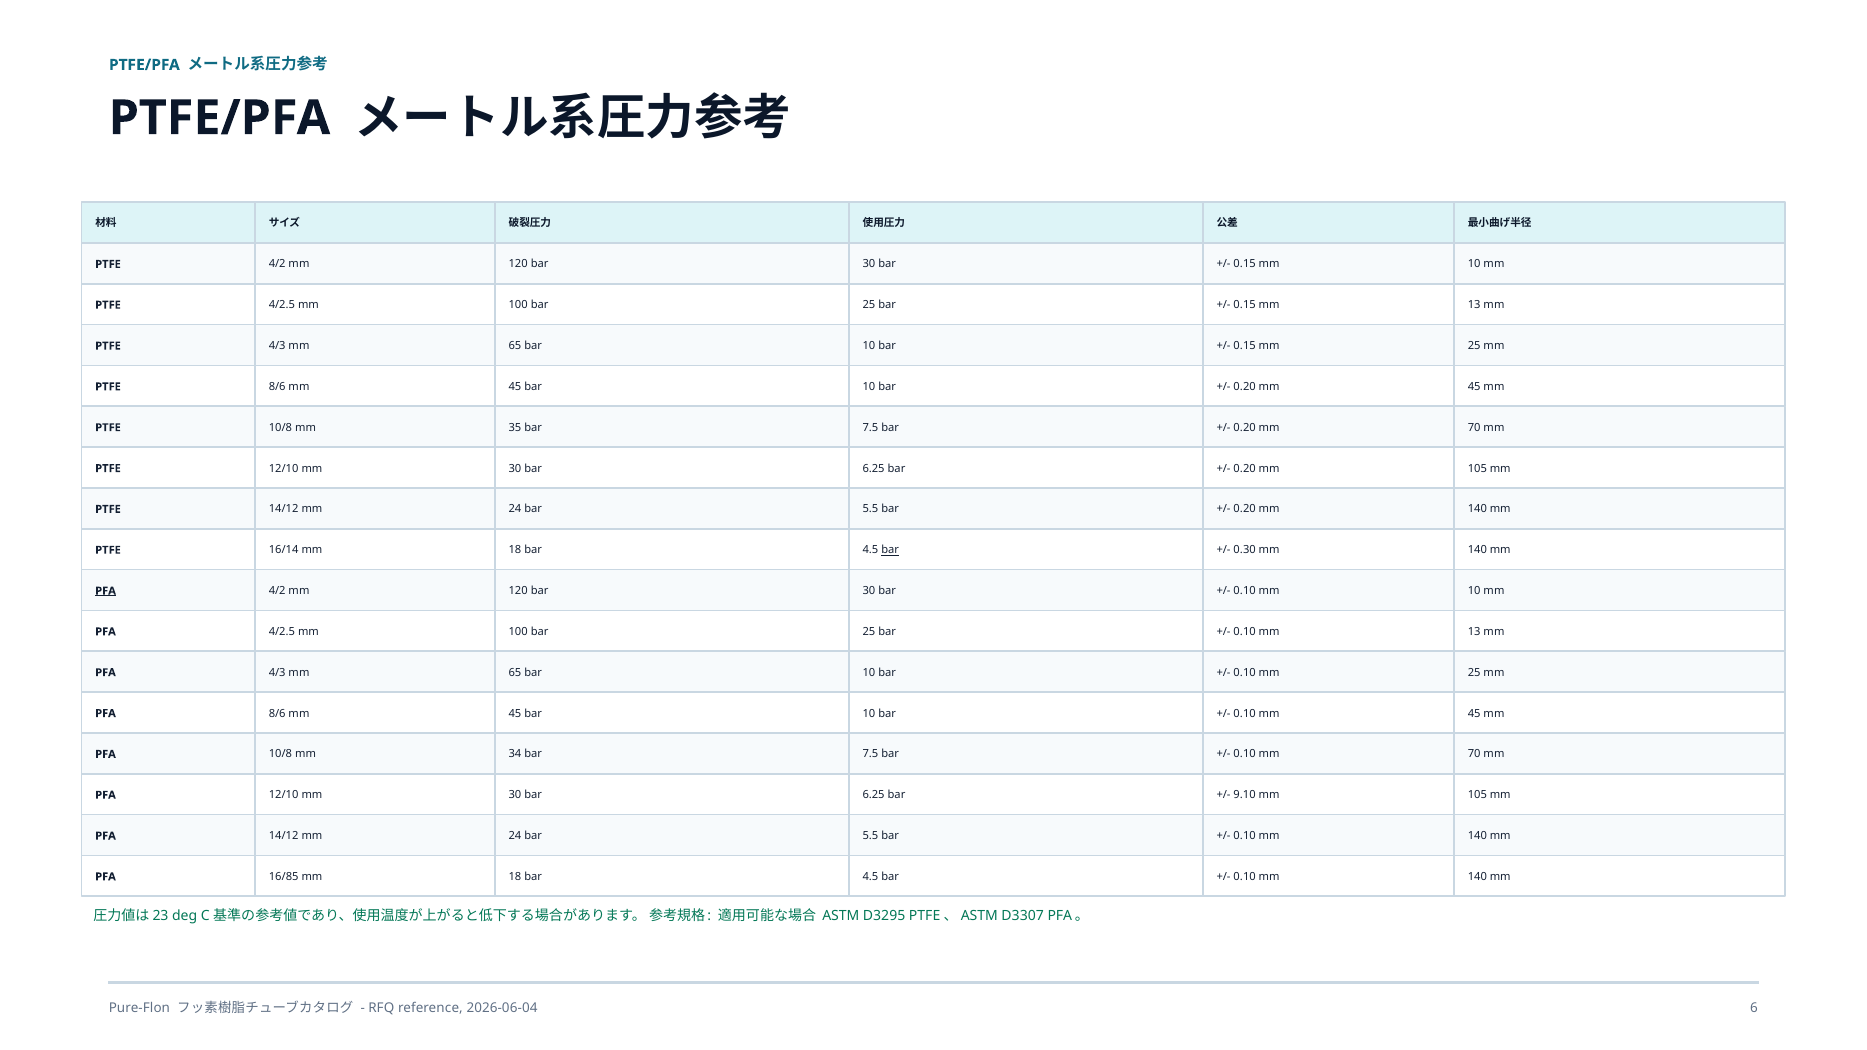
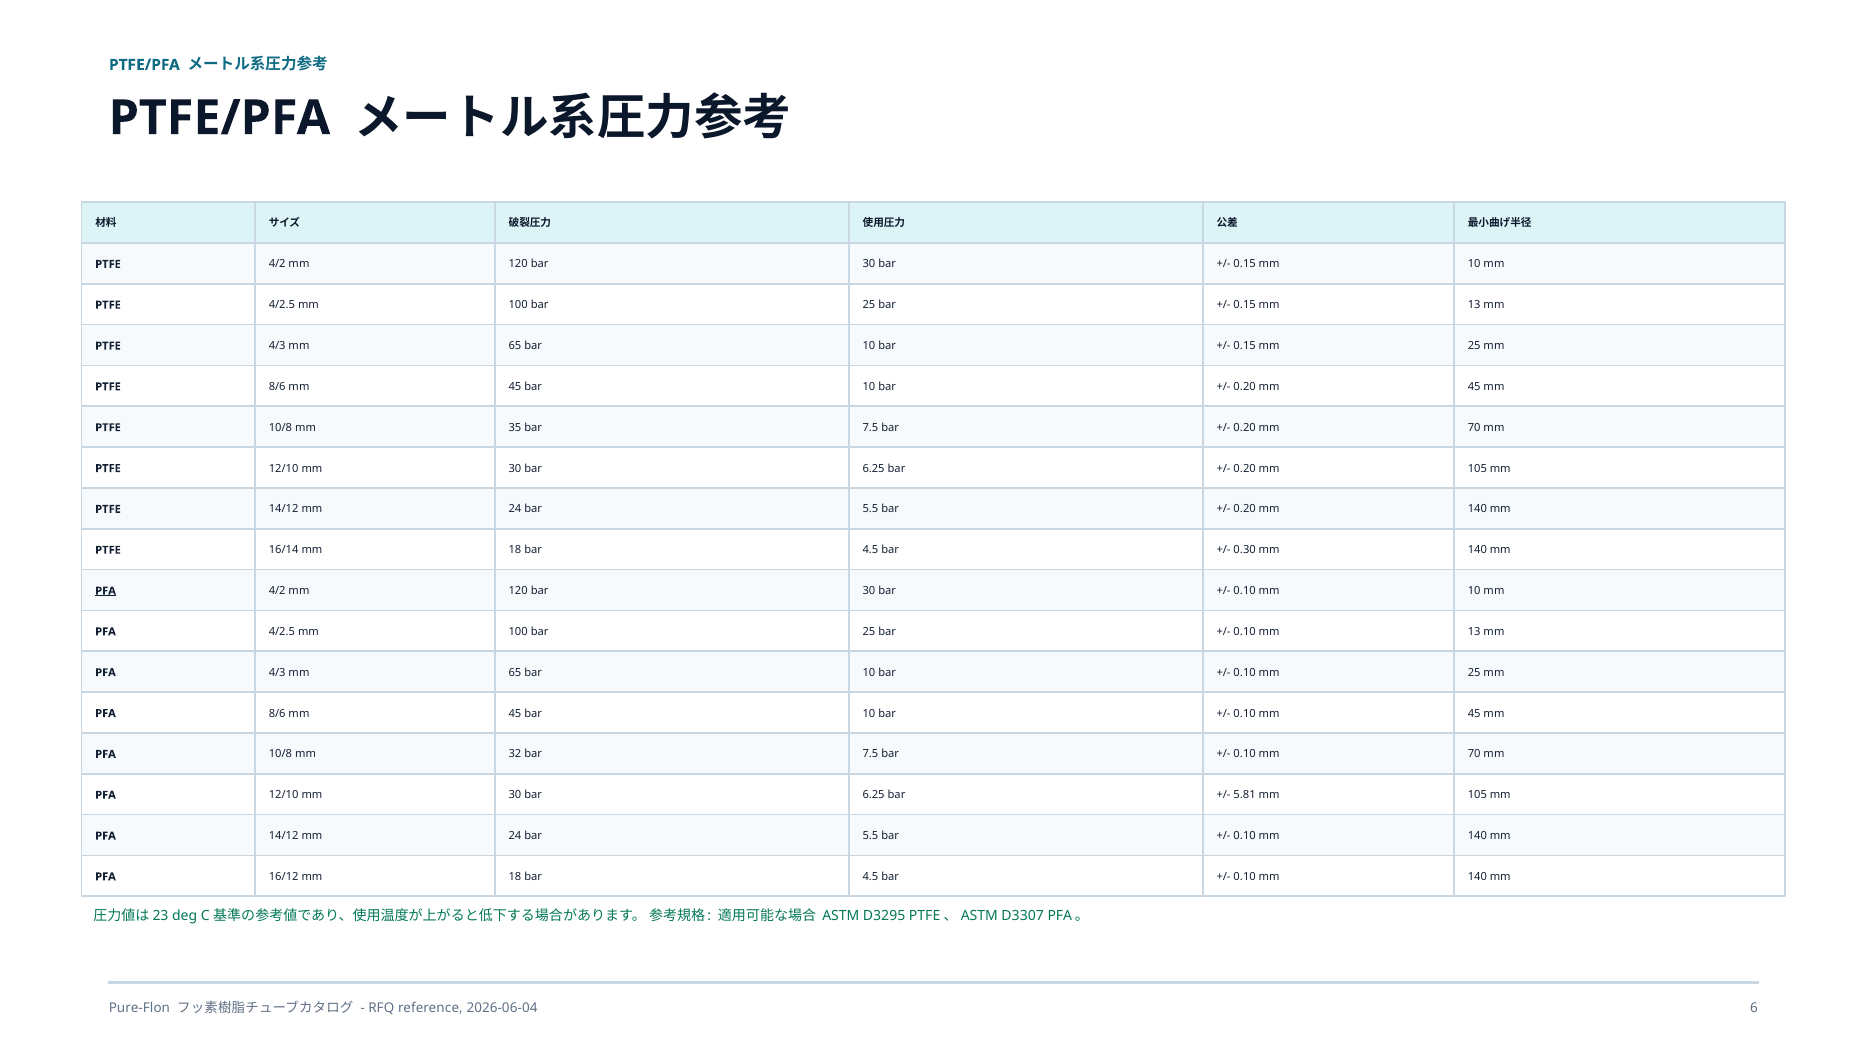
bar at (890, 550) underline: present -> none
34: 34 -> 32
9.10: 9.10 -> 5.81
16/85: 16/85 -> 16/12
